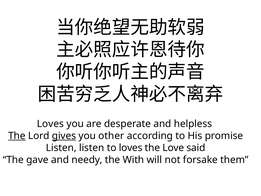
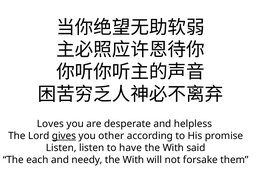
The at (17, 136) underline: present -> none
to loves: loves -> have
Love at (173, 148): Love -> With
gave: gave -> each
